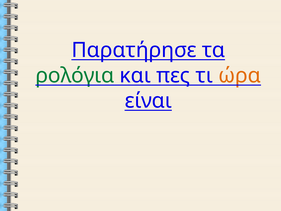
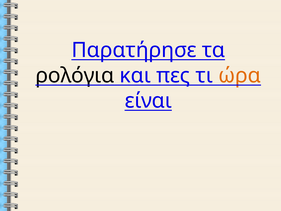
ρολόγια colour: green -> black
